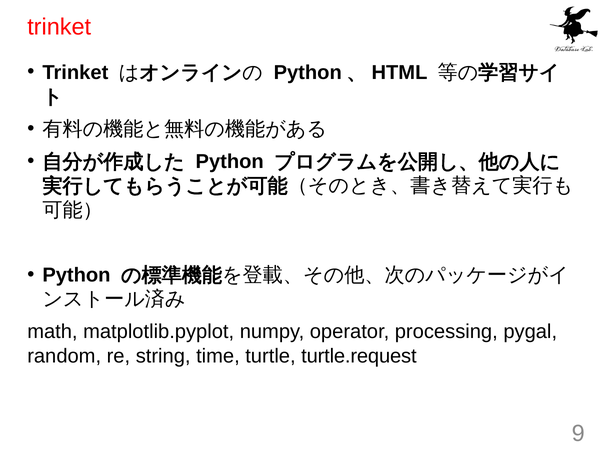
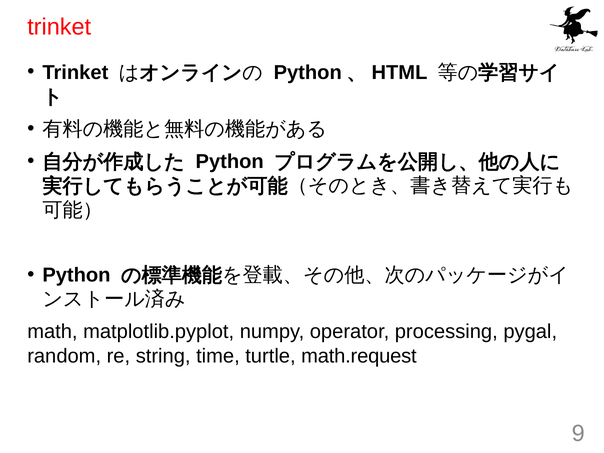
turtle.request: turtle.request -> math.request
